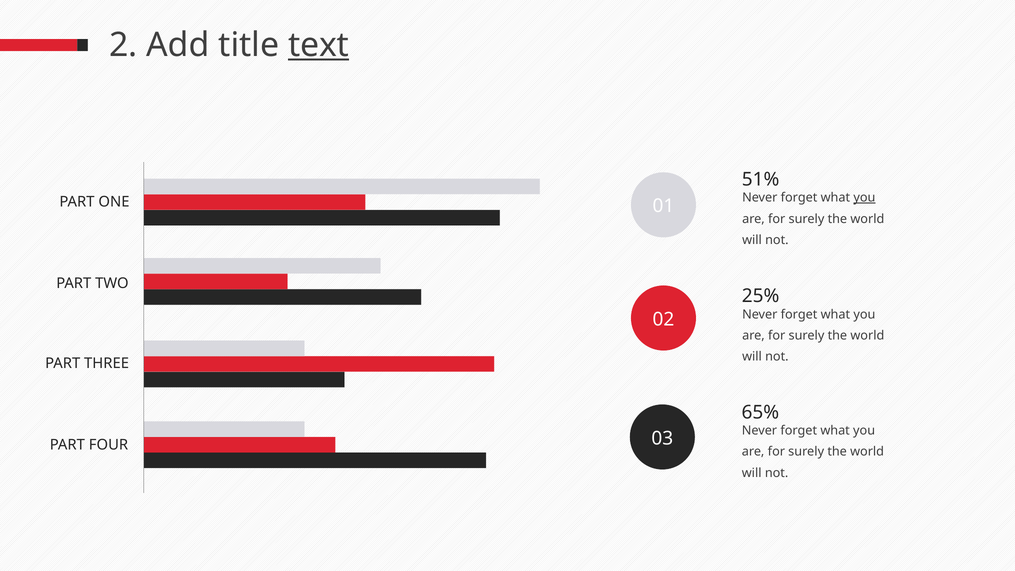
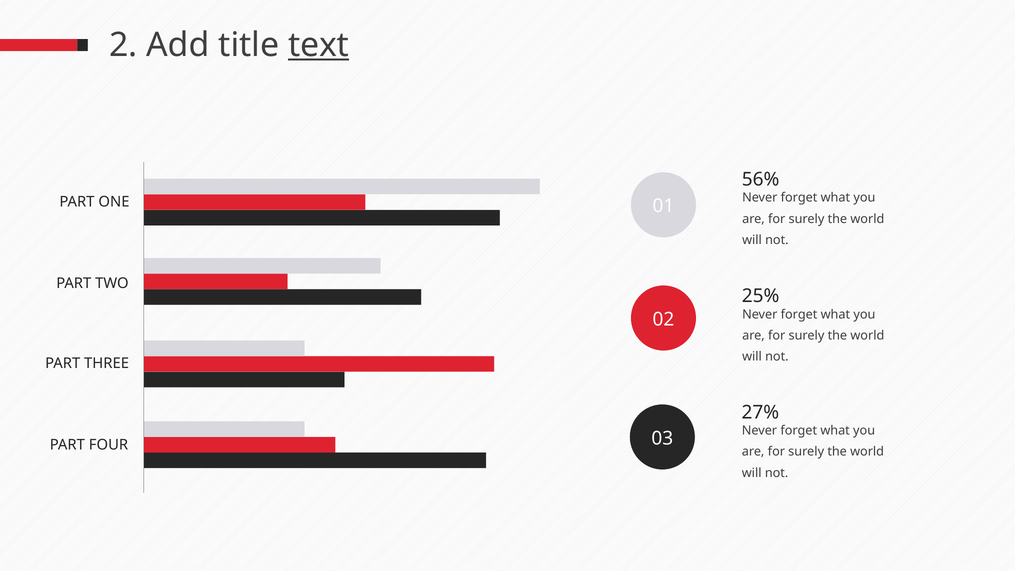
51%: 51% -> 56%
you at (864, 198) underline: present -> none
65%: 65% -> 27%
